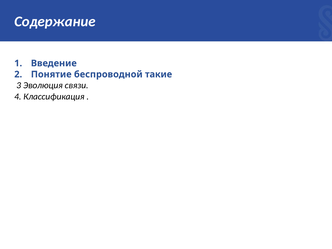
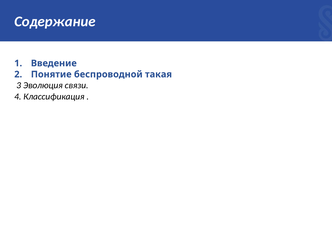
такие: такие -> такая
